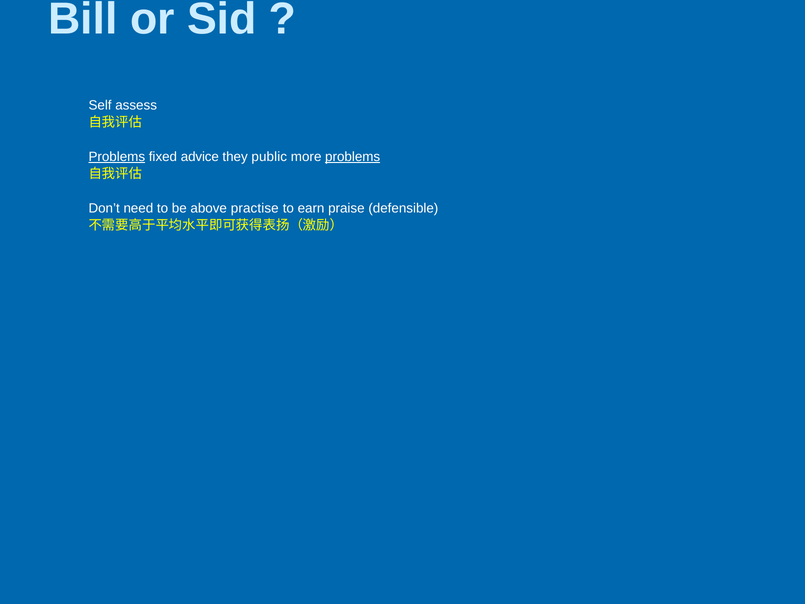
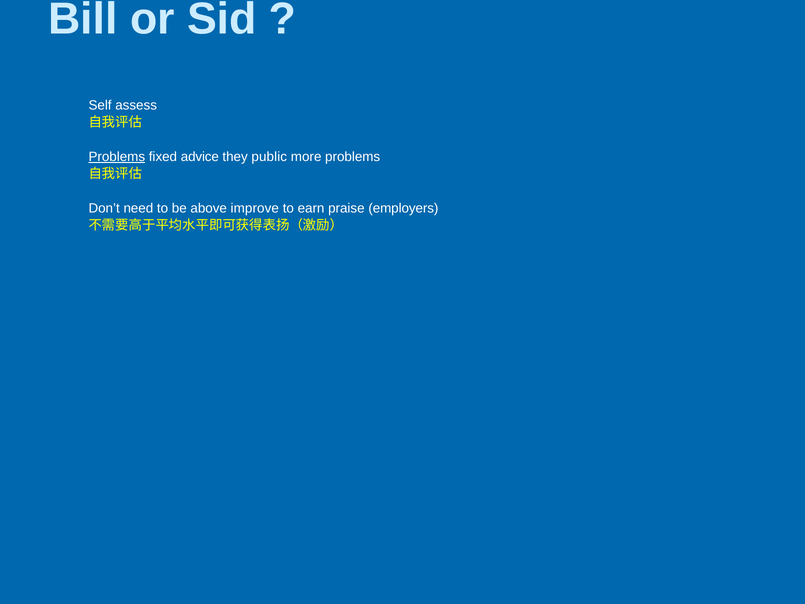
problems at (353, 157) underline: present -> none
practise: practise -> improve
defensible: defensible -> employers
